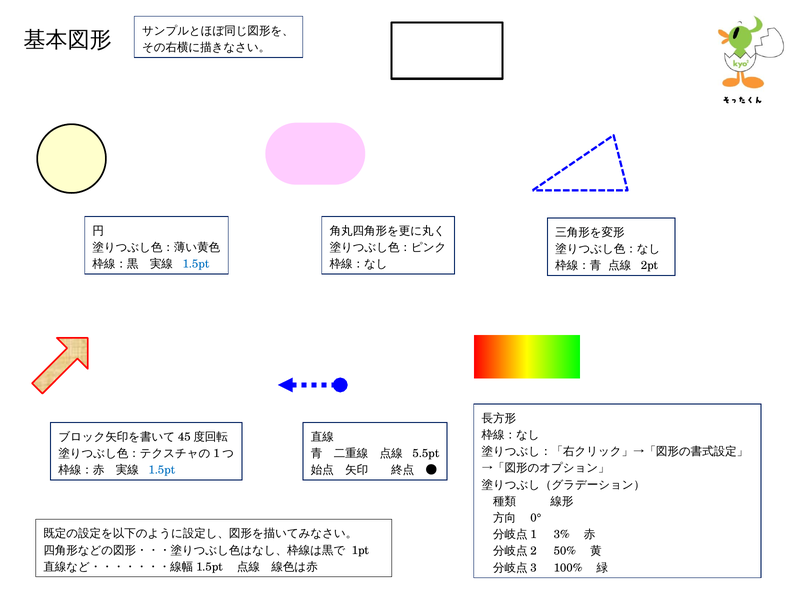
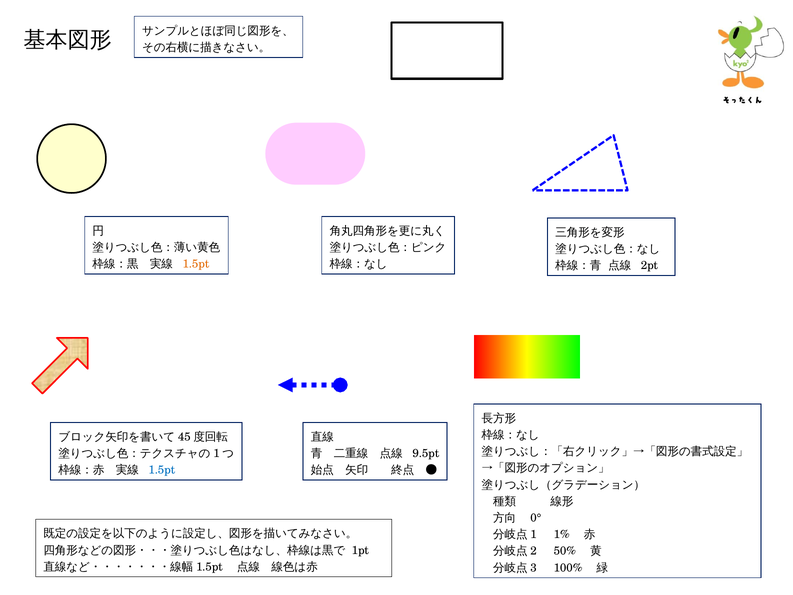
1.5pt at (196, 264) colour: blue -> orange
5.5pt: 5.5pt -> 9.5pt
3%: 3% -> 1%
